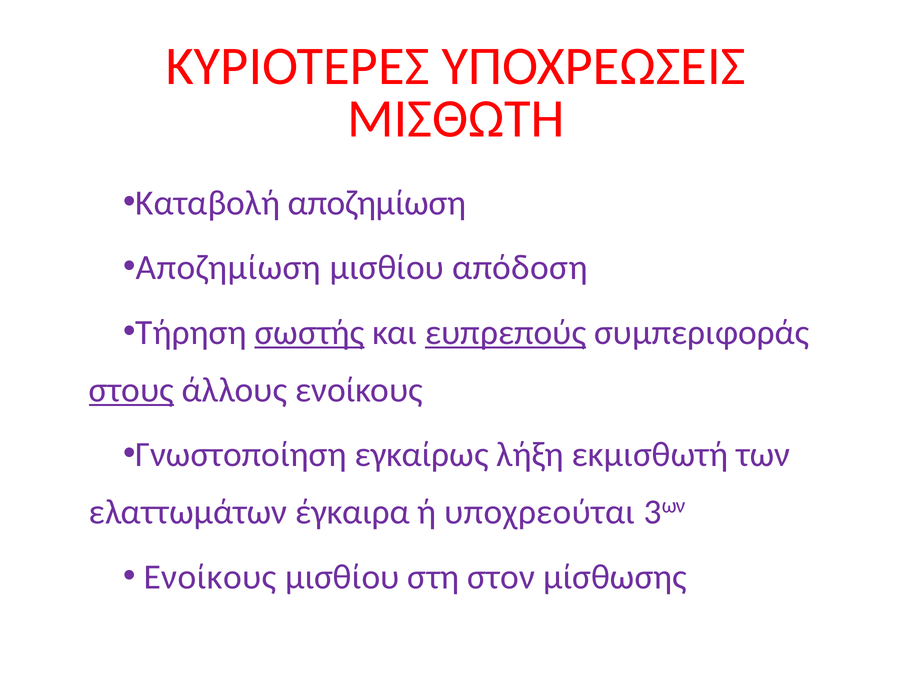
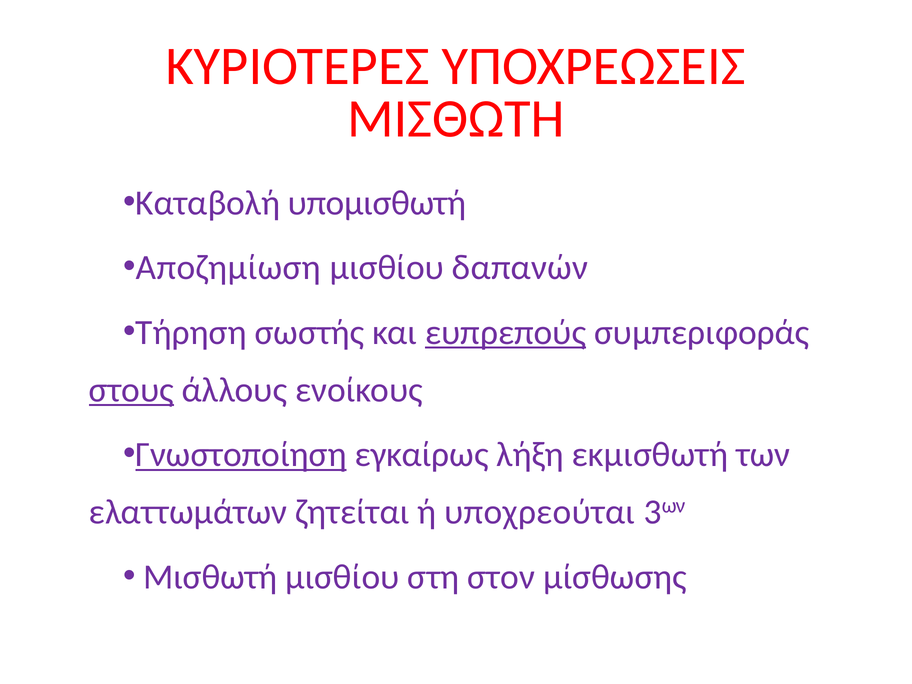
Καταβολή αποζημίωση: αποζημίωση -> υπομισθωτή
απόδοση: απόδοση -> δαπανών
σωστής underline: present -> none
Γνωστοποίηση underline: none -> present
έγκαιρα: έγκαιρα -> ζητείται
Ενοίκους at (210, 577): Ενοίκους -> Μισθωτή
